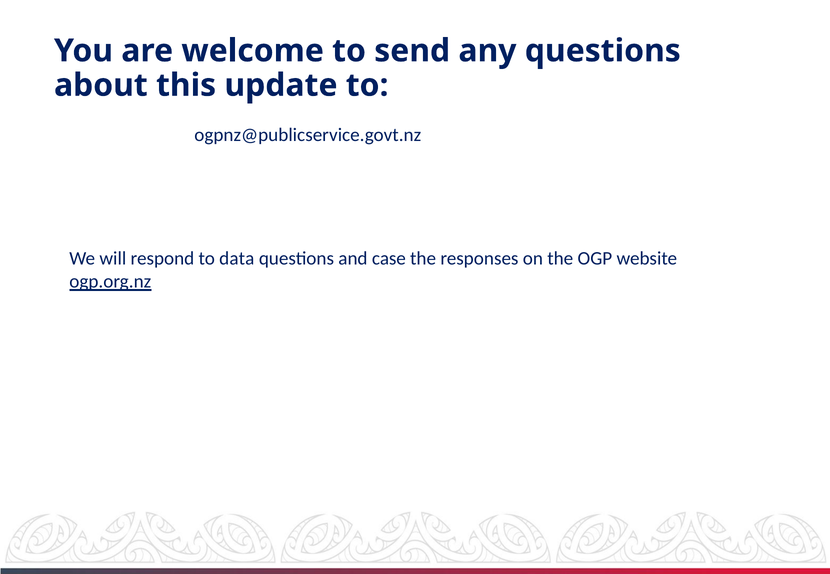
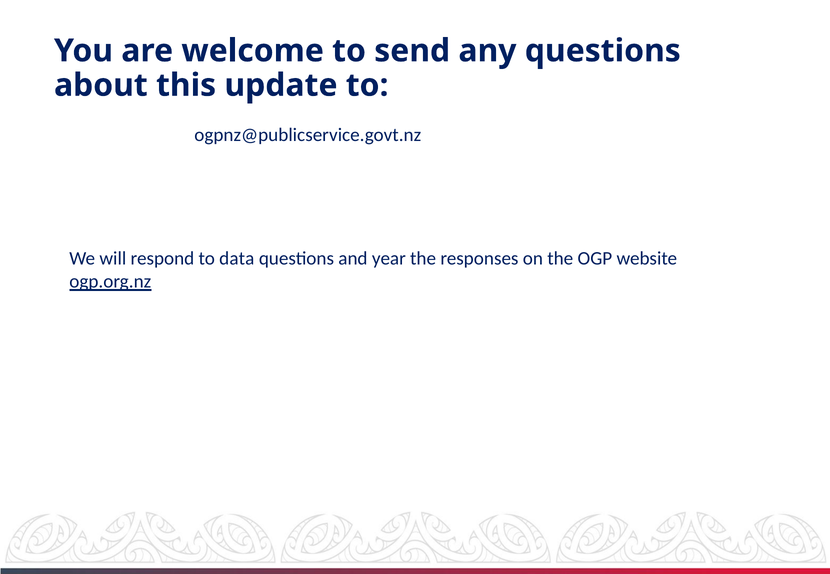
case: case -> year
